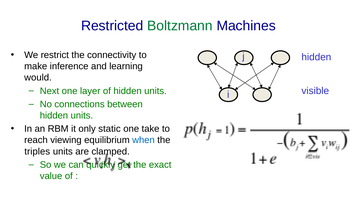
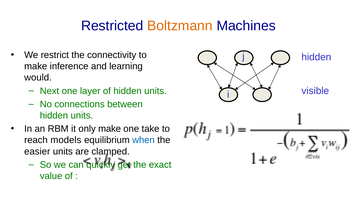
Boltzmann colour: green -> orange
only static: static -> make
viewing: viewing -> models
triples: triples -> easier
